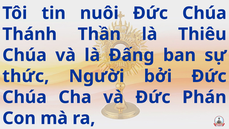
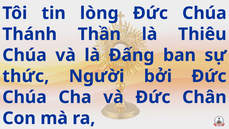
nuôi: nuôi -> lòng
Phán: Phán -> Chân
